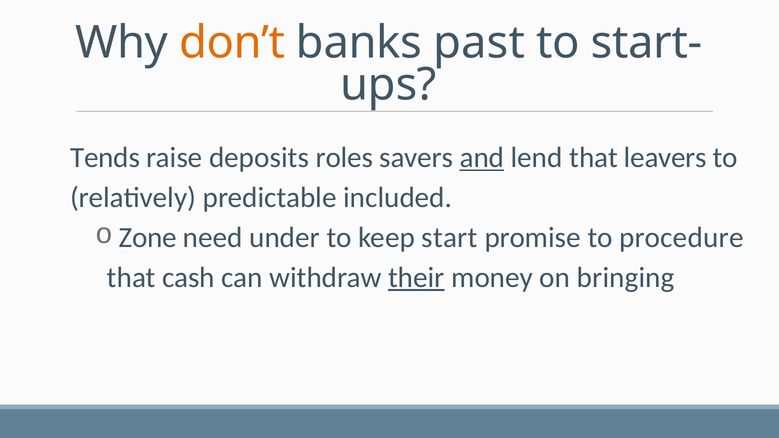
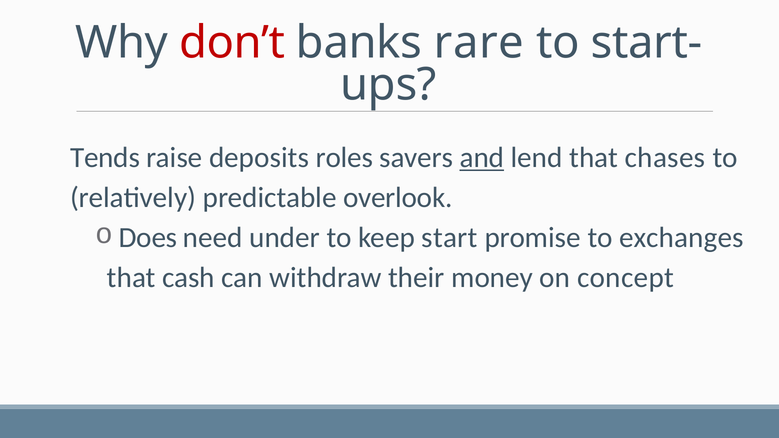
don’t colour: orange -> red
past: past -> rare
leavers: leavers -> chases
included: included -> overlook
Zone: Zone -> Does
procedure: procedure -> exchanges
their underline: present -> none
bringing: bringing -> concept
